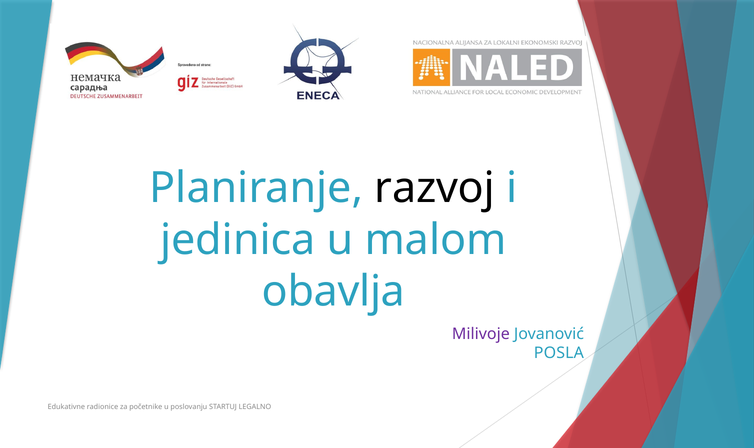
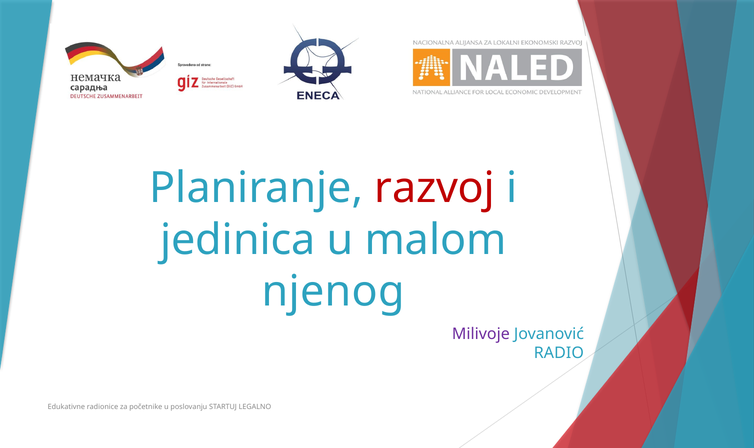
razvoj colour: black -> red
obavlja: obavlja -> njenog
POSLA: POSLA -> RADIO
